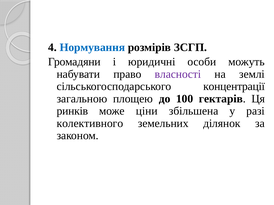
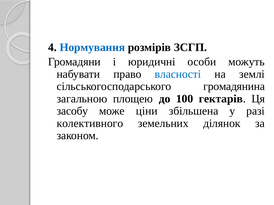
власності colour: purple -> blue
концентрації: концентрації -> громадянина
ринків: ринків -> засобу
